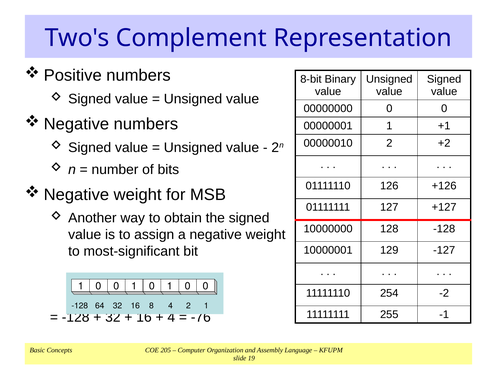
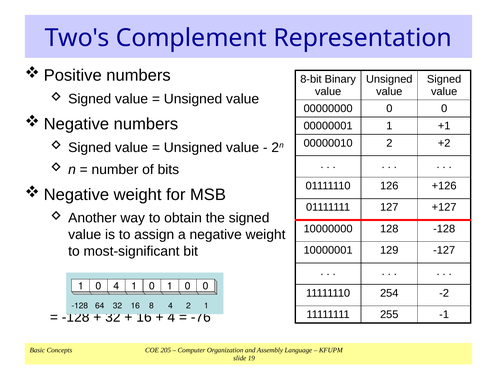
0 at (116, 287): 0 -> 4
